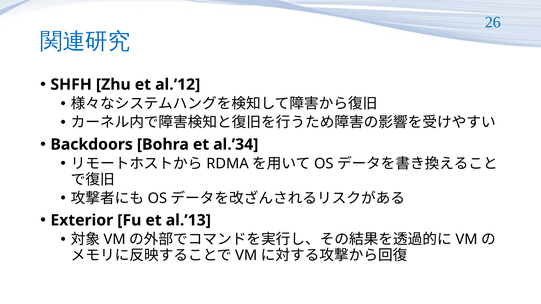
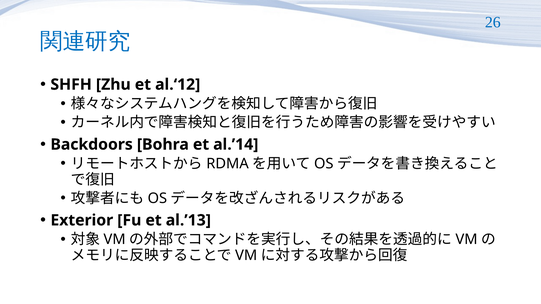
al.’34: al.’34 -> al.’14
